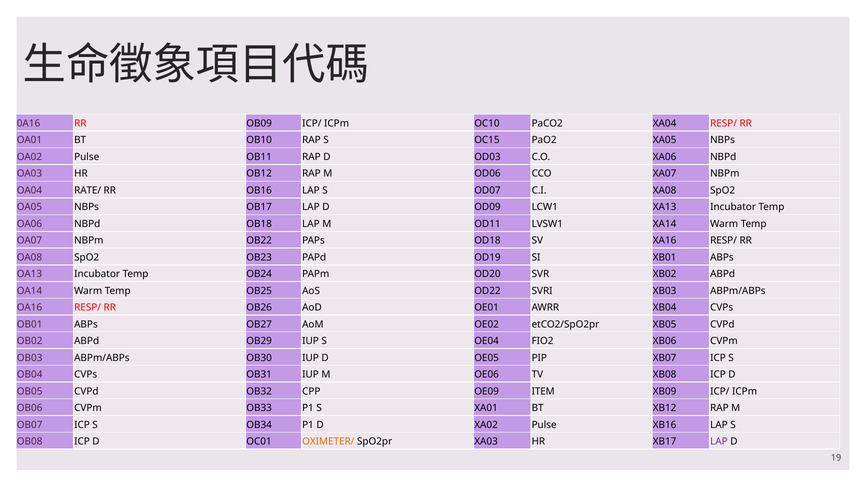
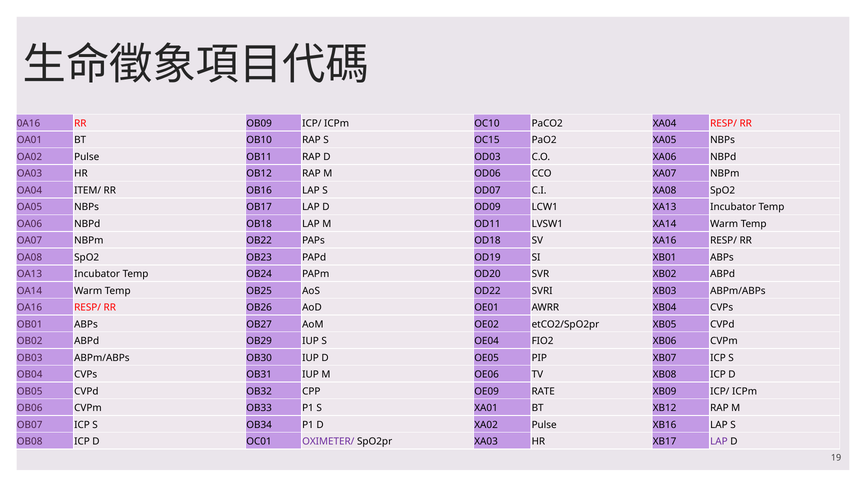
RATE/: RATE/ -> ITEM/
ITEM: ITEM -> RATE
OXIMETER/ colour: orange -> purple
